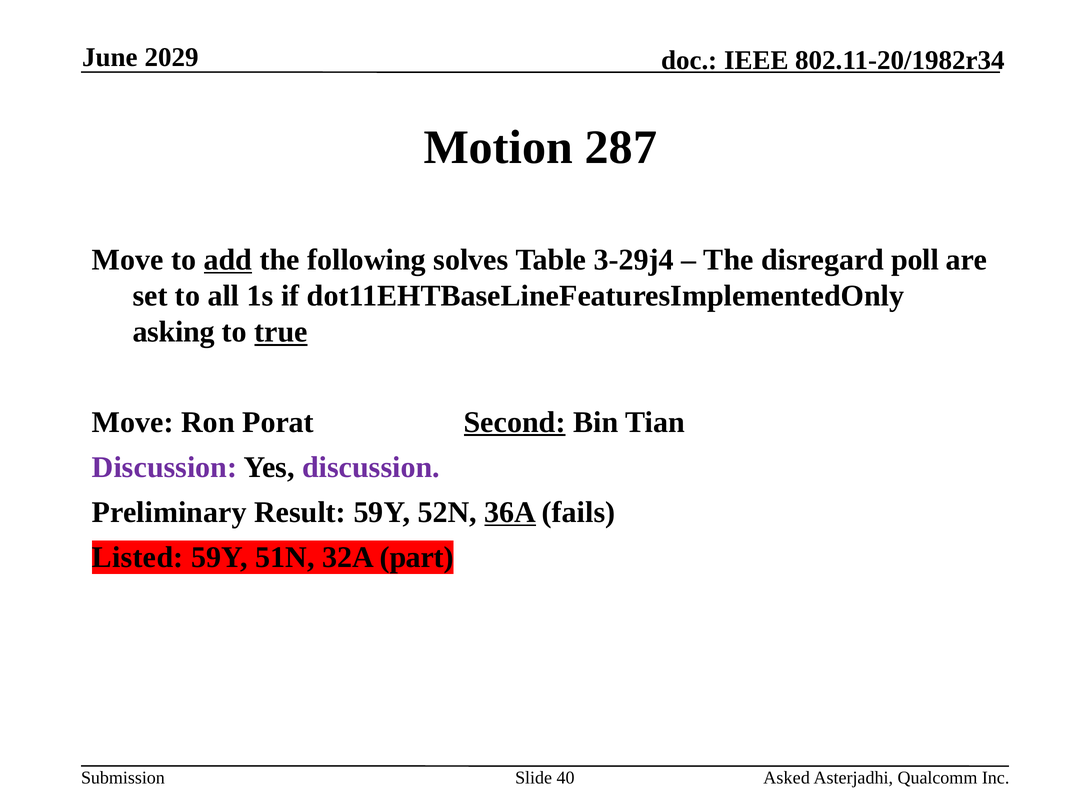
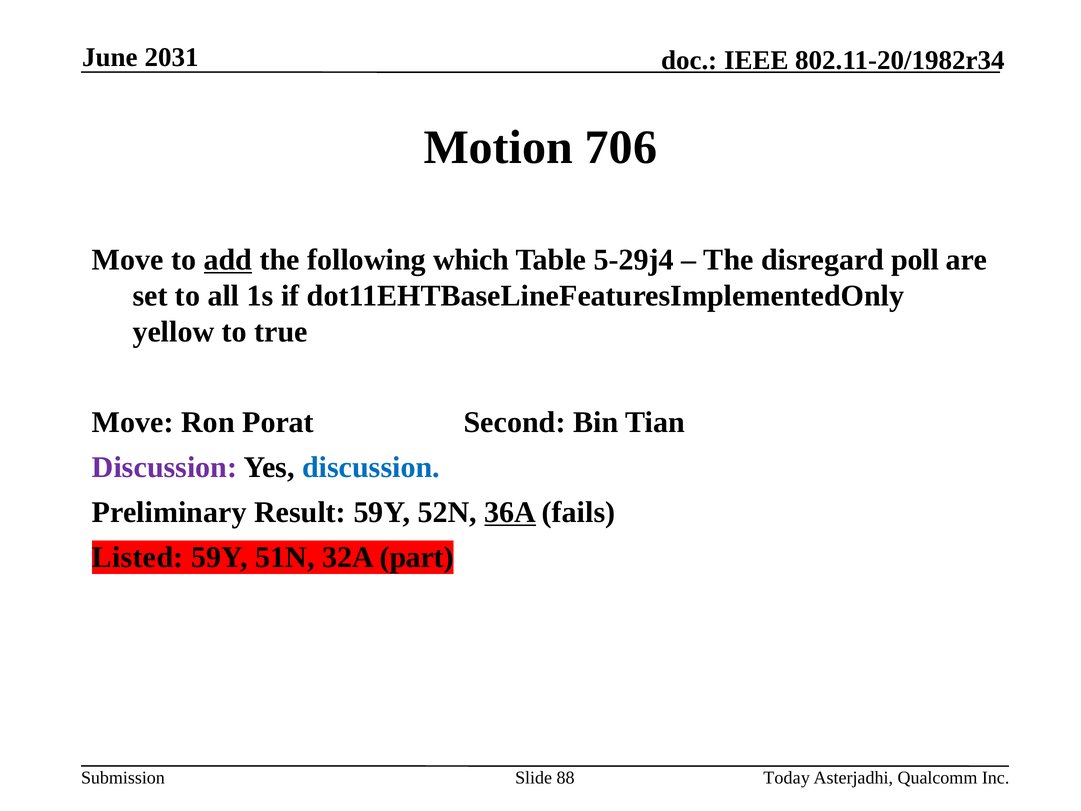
2029: 2029 -> 2031
287: 287 -> 706
solves: solves -> which
3-29j4: 3-29j4 -> 5-29j4
asking: asking -> yellow
true underline: present -> none
Second underline: present -> none
discussion at (371, 467) colour: purple -> blue
40: 40 -> 88
Asked: Asked -> Today
